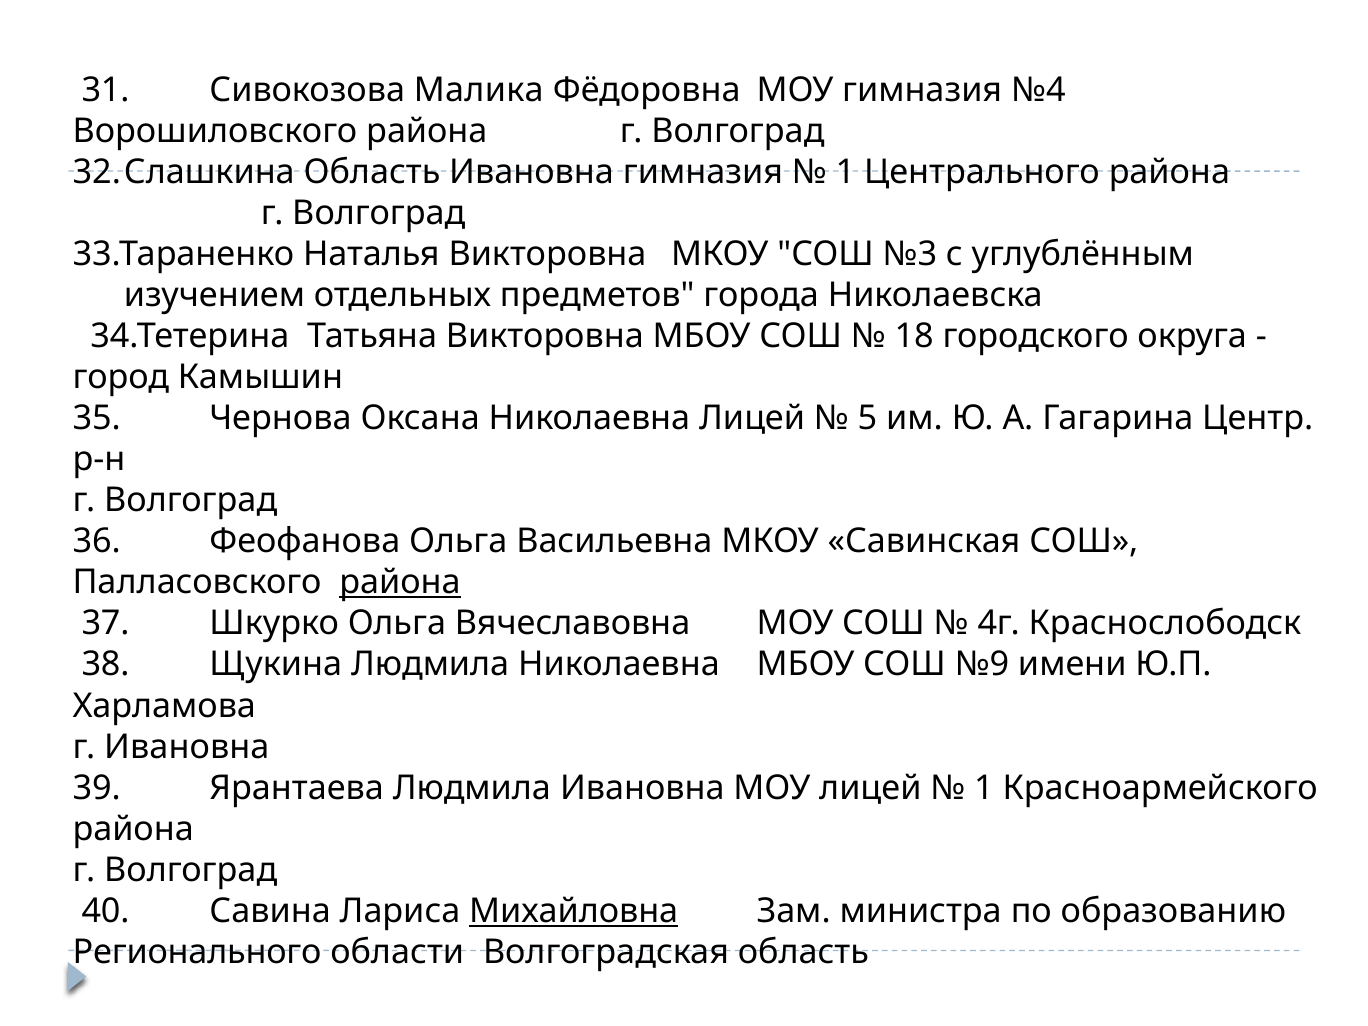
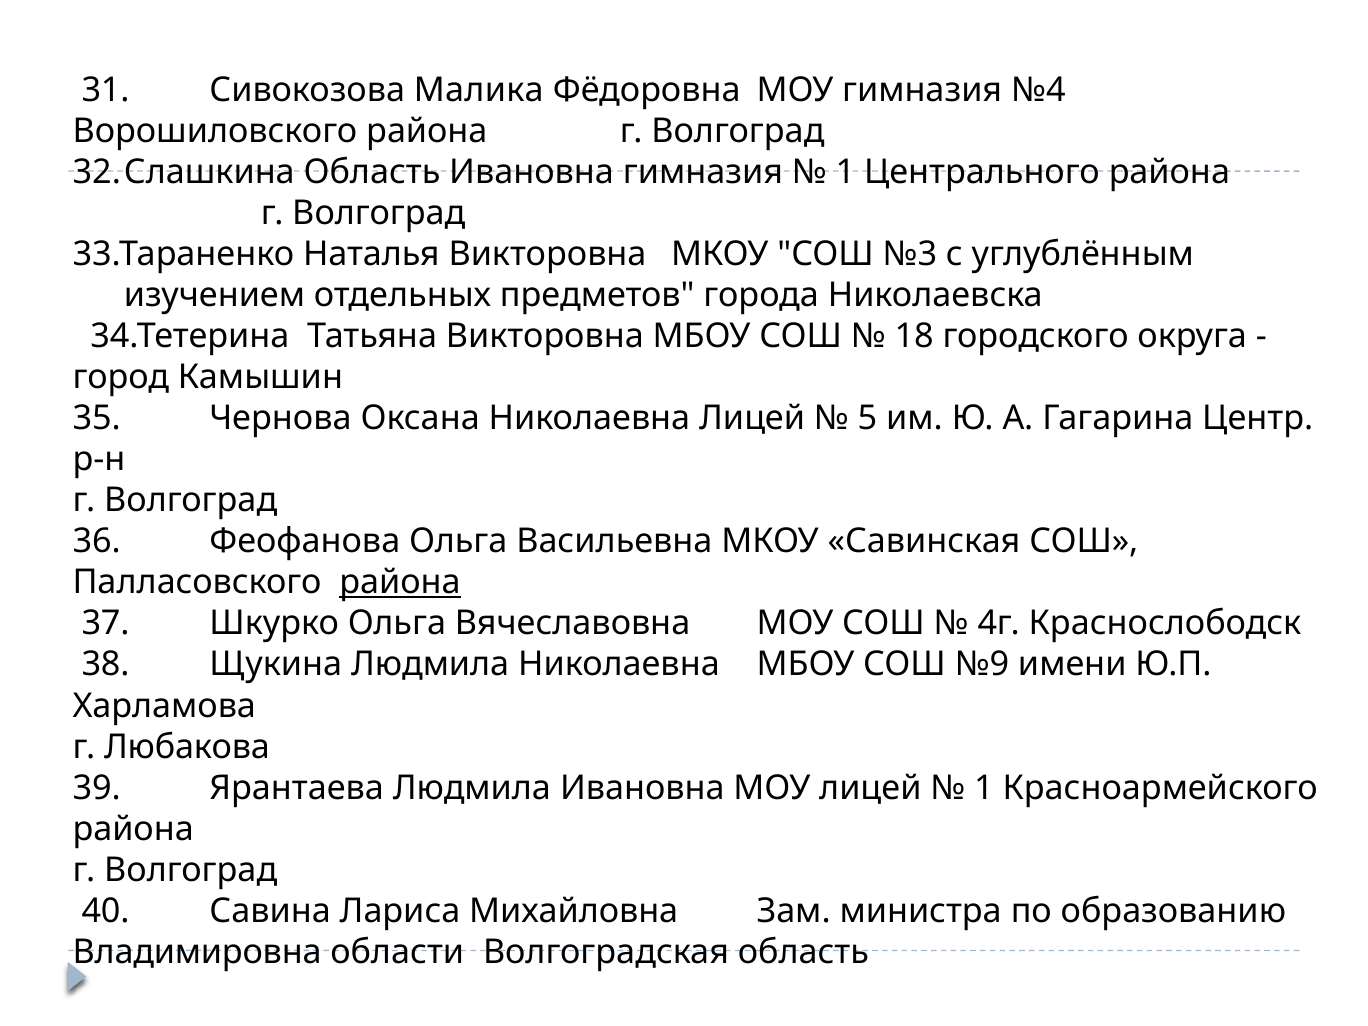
г Ивановна: Ивановна -> Любакова
Михайловна underline: present -> none
Регионального: Регионального -> Владимировна
